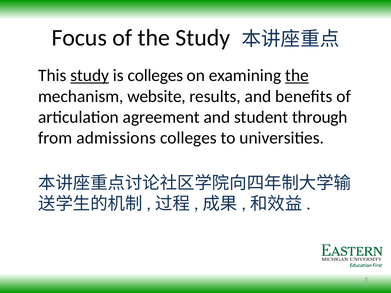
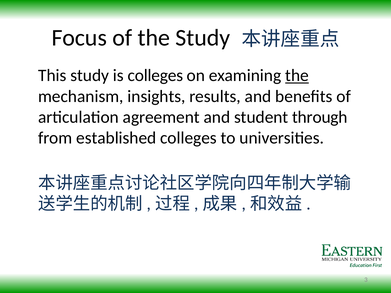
study at (90, 76) underline: present -> none
website: website -> insights
admissions: admissions -> established
